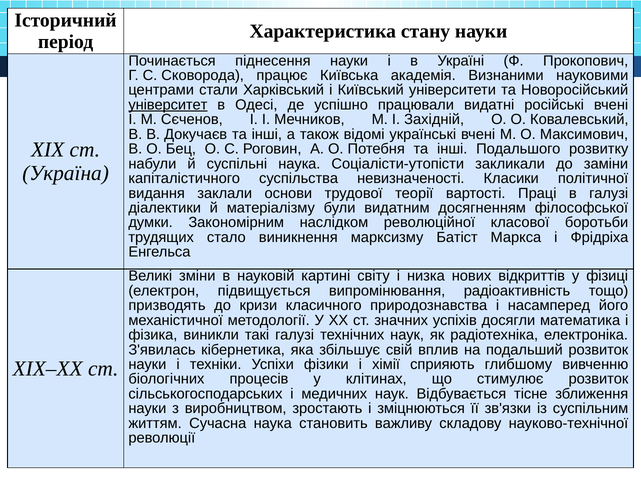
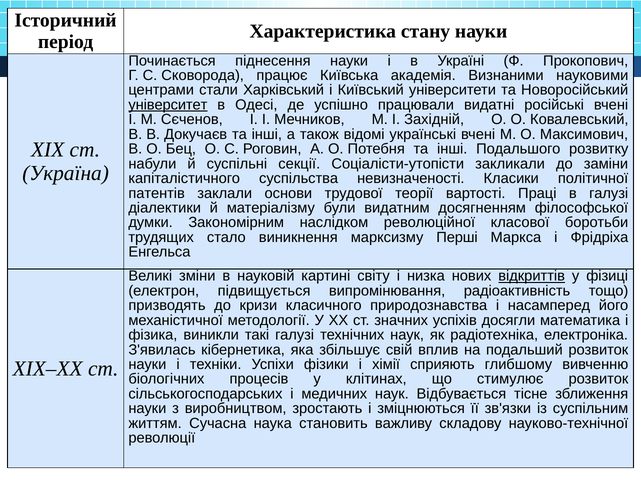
суспільні наука: наука -> секції
видання: видання -> патентів
Батіст: Батіст -> Перші
відкриттів underline: none -> present
